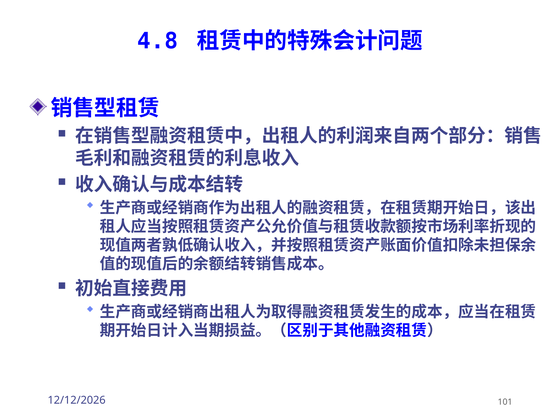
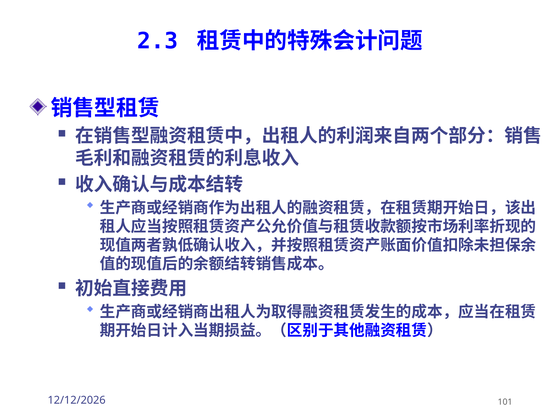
4.8: 4.8 -> 2.3
